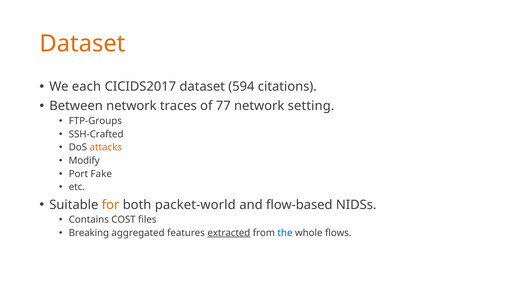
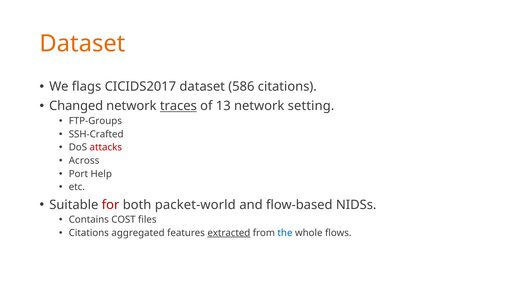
each: each -> flags
594: 594 -> 586
Between: Between -> Changed
traces underline: none -> present
77: 77 -> 13
attacks colour: orange -> red
Modify: Modify -> Across
Fake: Fake -> Help
for colour: orange -> red
Breaking at (89, 233): Breaking -> Citations
